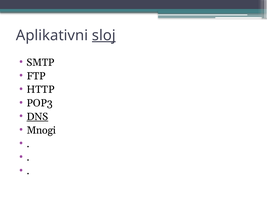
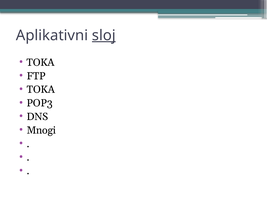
SMTP at (41, 63): SMTP -> TOKA
HTTP at (41, 90): HTTP -> TOKA
DNS underline: present -> none
